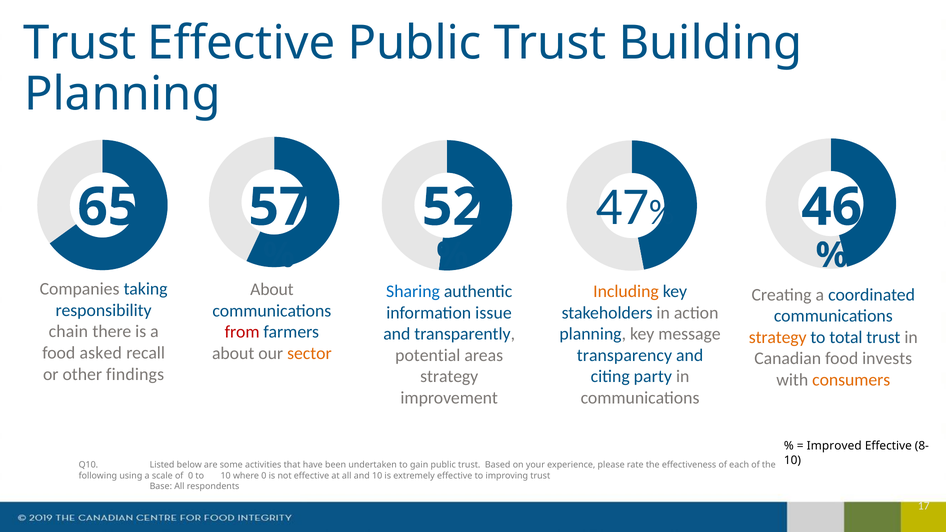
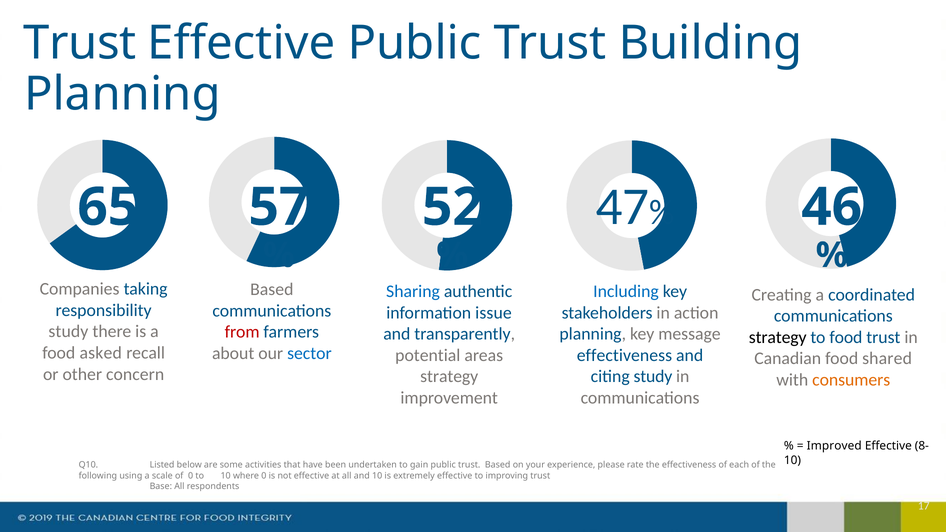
About at (272, 290): About -> Based
Including colour: orange -> blue
chain at (68, 332): chain -> study
strategy at (778, 337) colour: orange -> black
to total: total -> food
sector colour: orange -> blue
transparency at (624, 355): transparency -> effectiveness
invests: invests -> shared
findings: findings -> concern
citing party: party -> study
